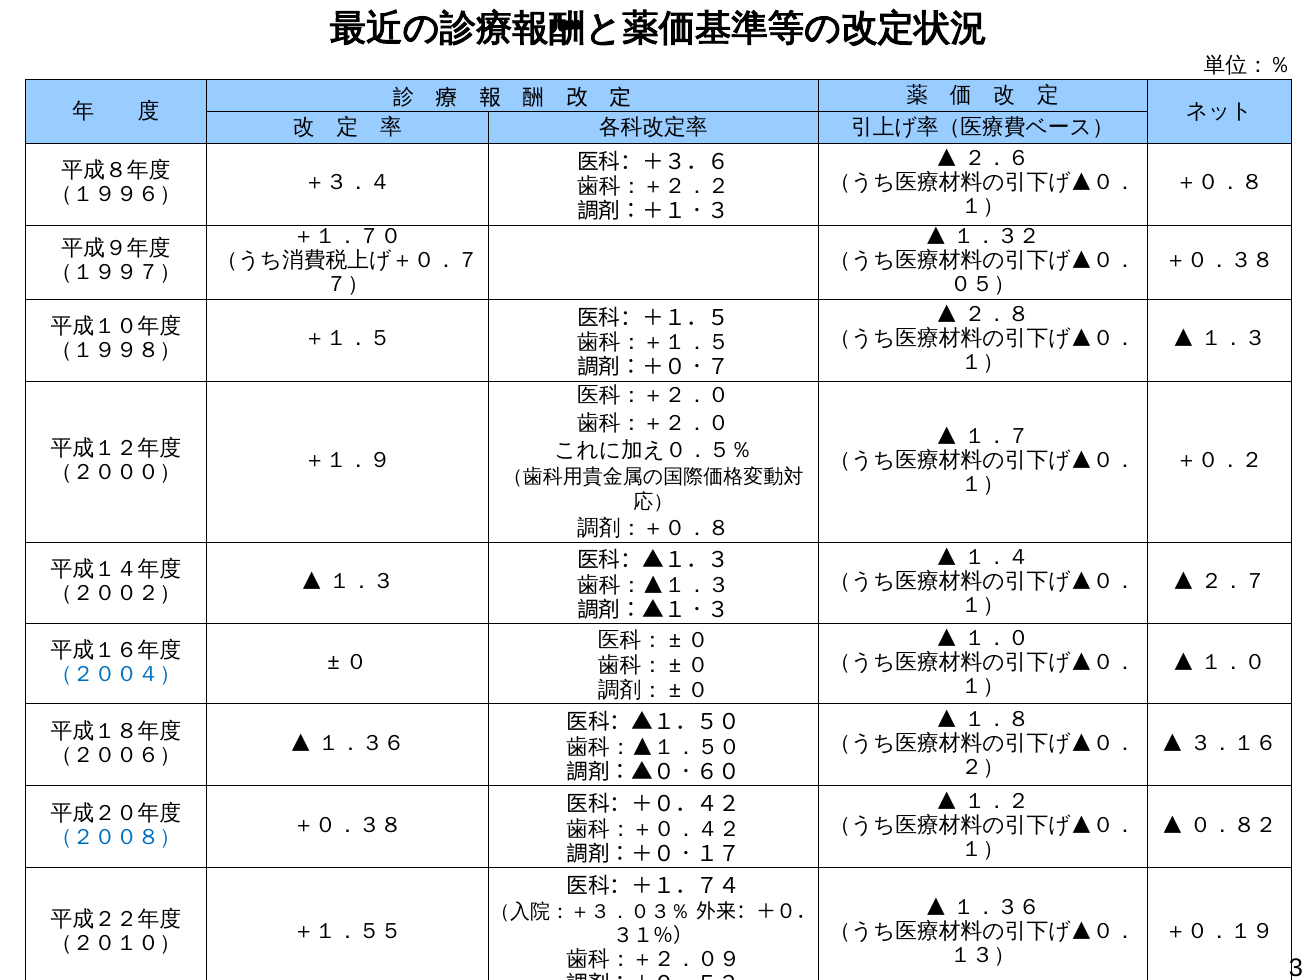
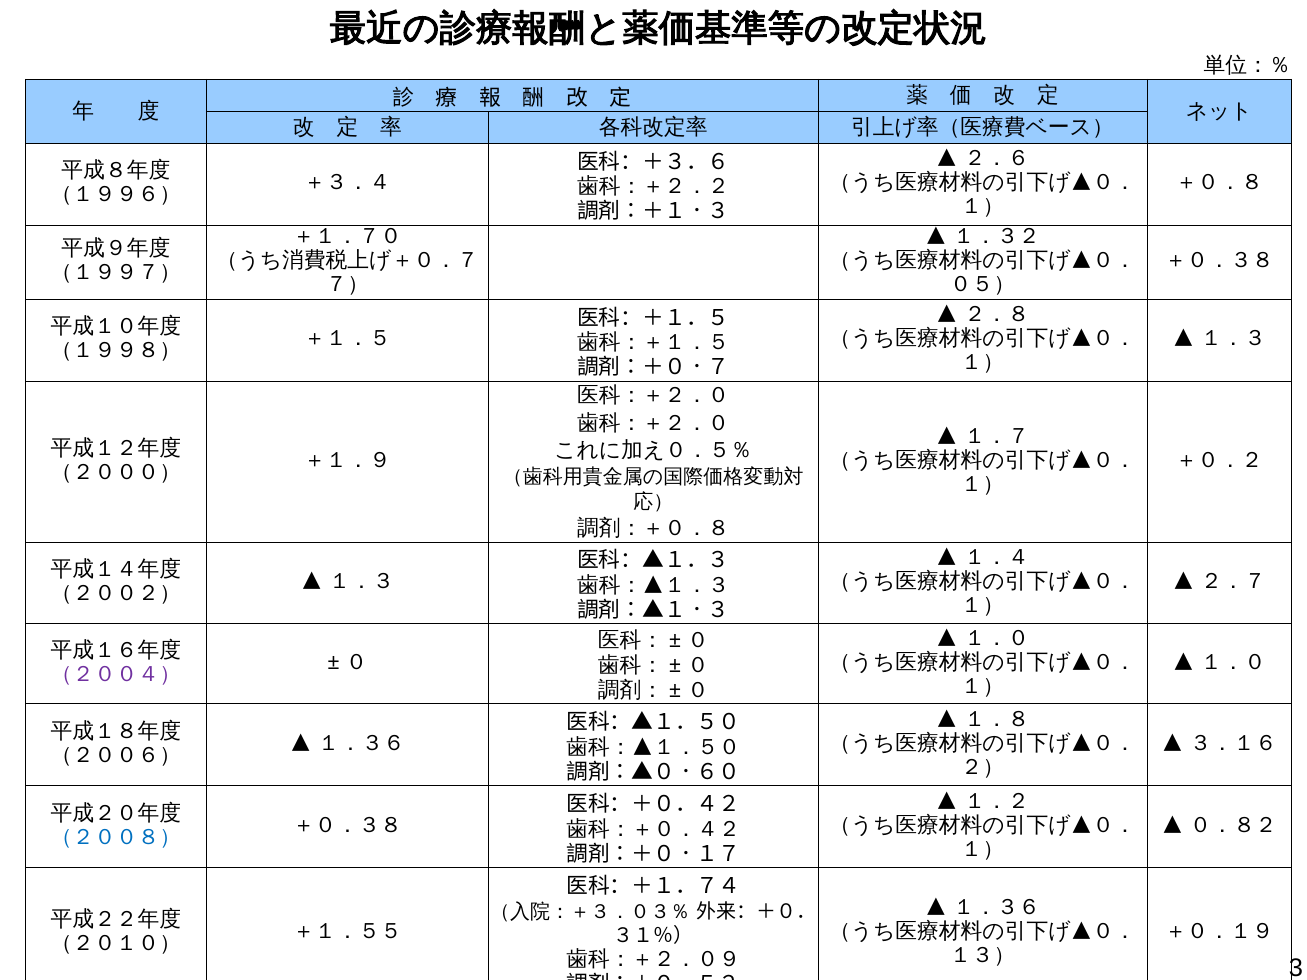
（２００４） colour: blue -> purple
